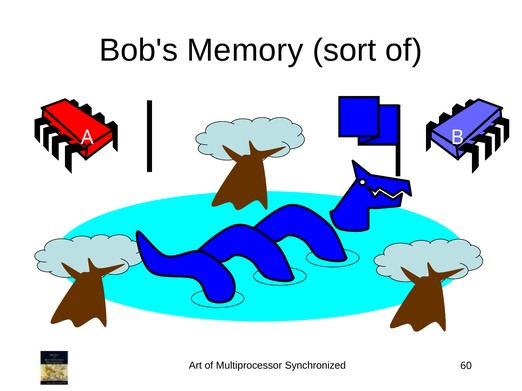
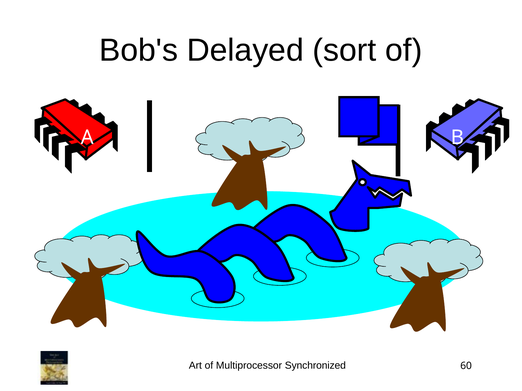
Memory: Memory -> Delayed
